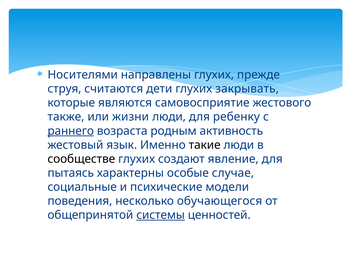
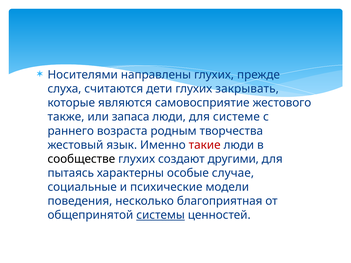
струя: струя -> слуха
жизни: жизни -> запаса
ребенку: ребенку -> системе
раннего underline: present -> none
активность: активность -> творчества
такие colour: black -> red
явление: явление -> другими
обучающегося: обучающегося -> благоприятная
